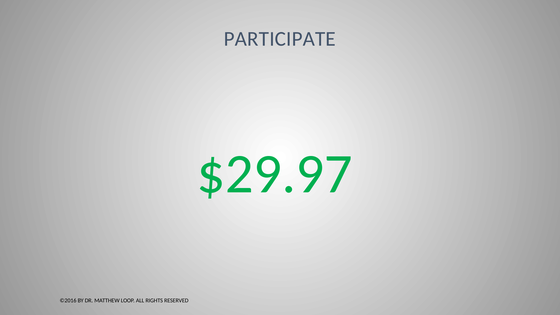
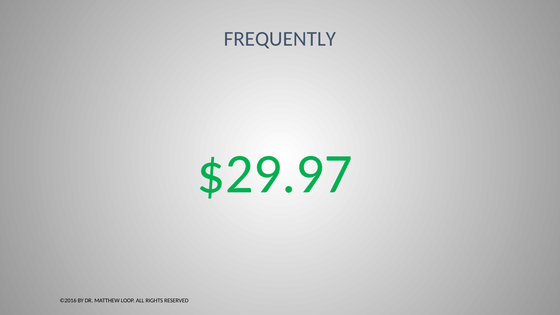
PARTICIPATE: PARTICIPATE -> FREQUENTLY
